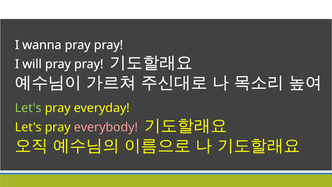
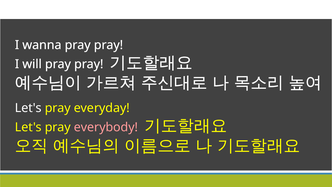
Let's at (28, 108) colour: light green -> white
